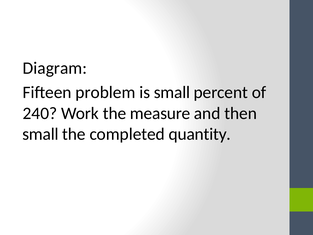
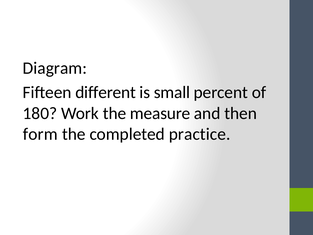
problem: problem -> different
240: 240 -> 180
small at (40, 134): small -> form
quantity: quantity -> practice
